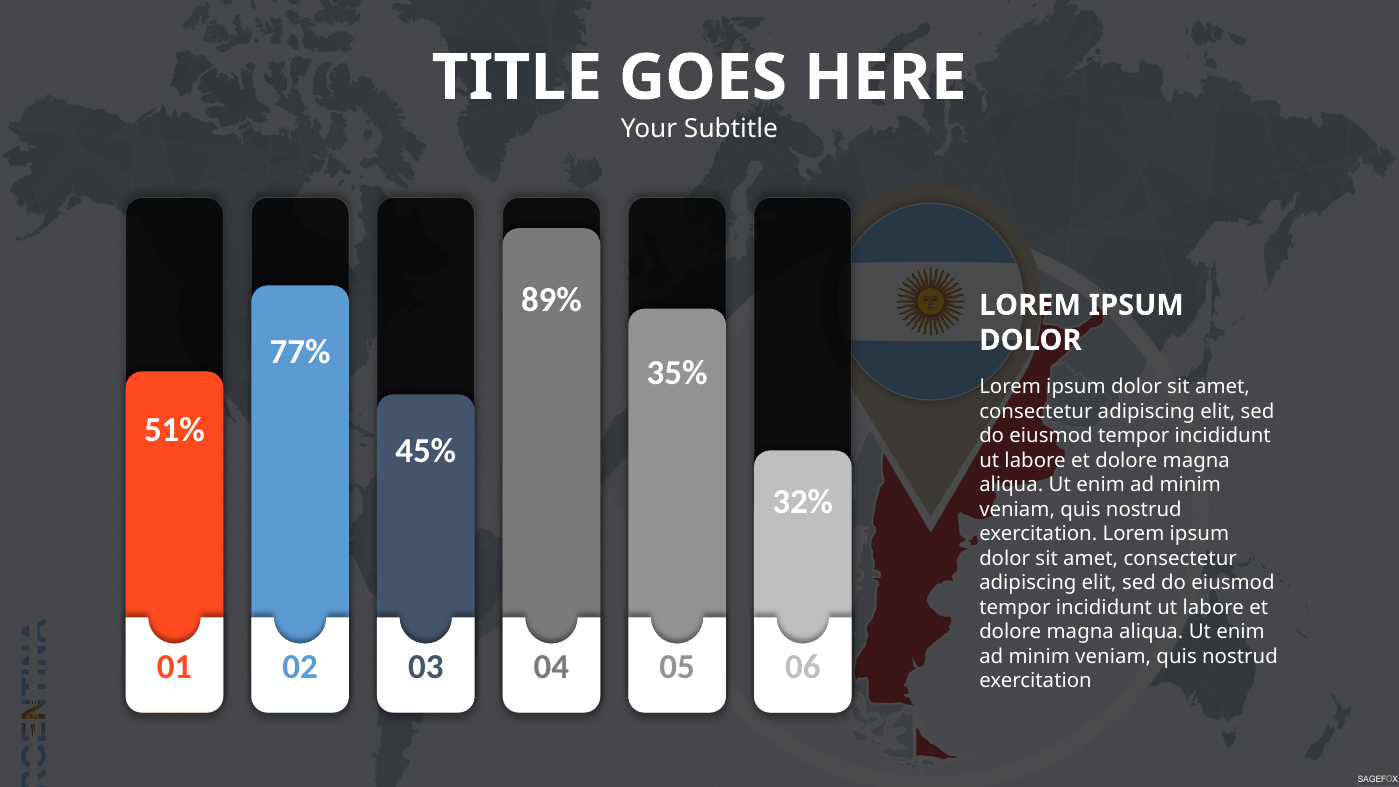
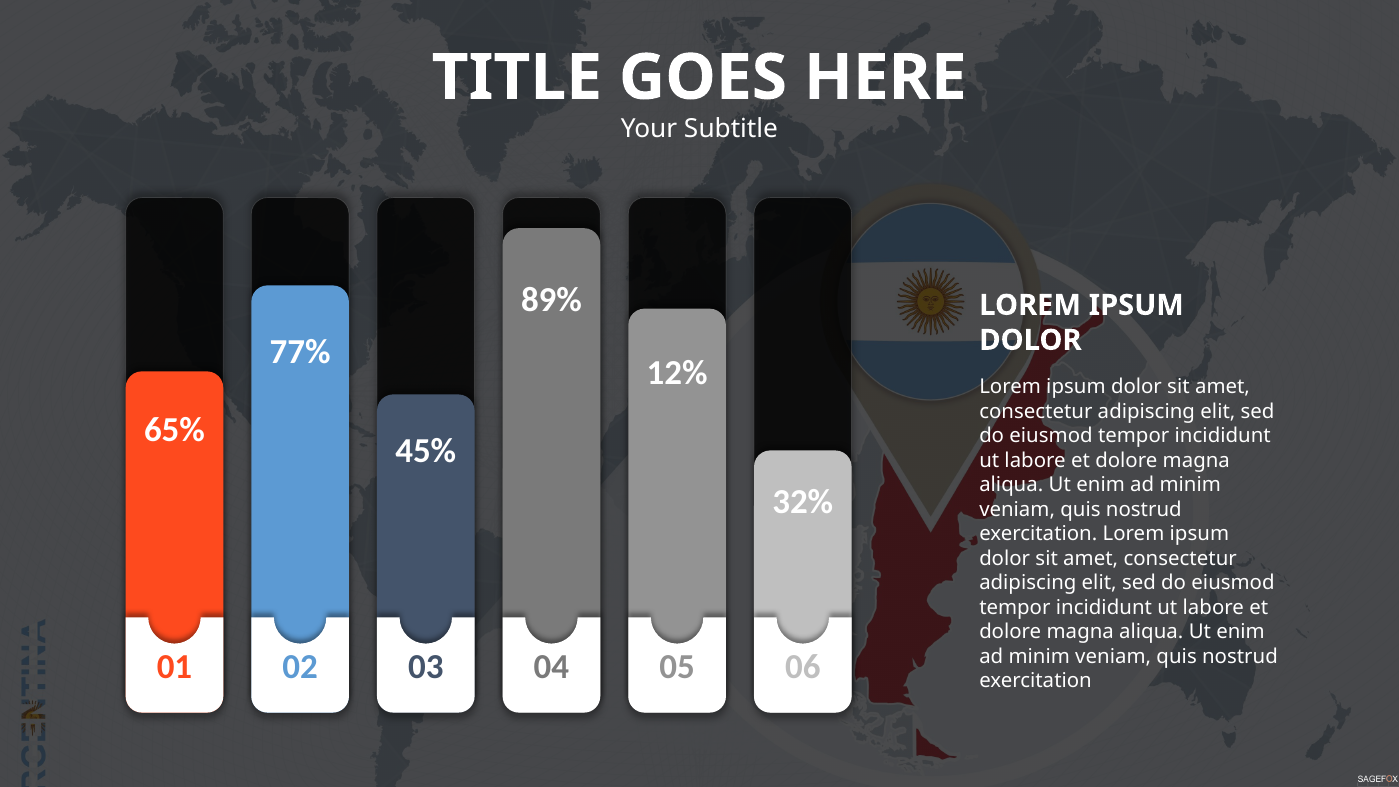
35%: 35% -> 12%
51%: 51% -> 65%
